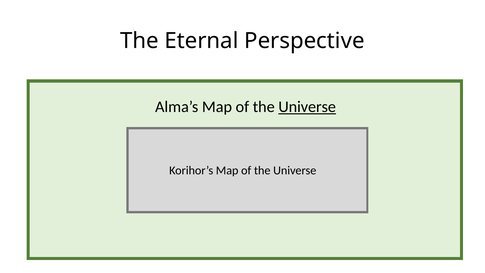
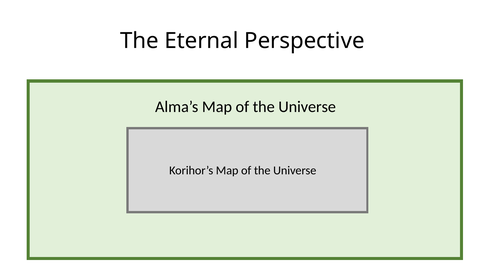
Universe at (307, 107) underline: present -> none
